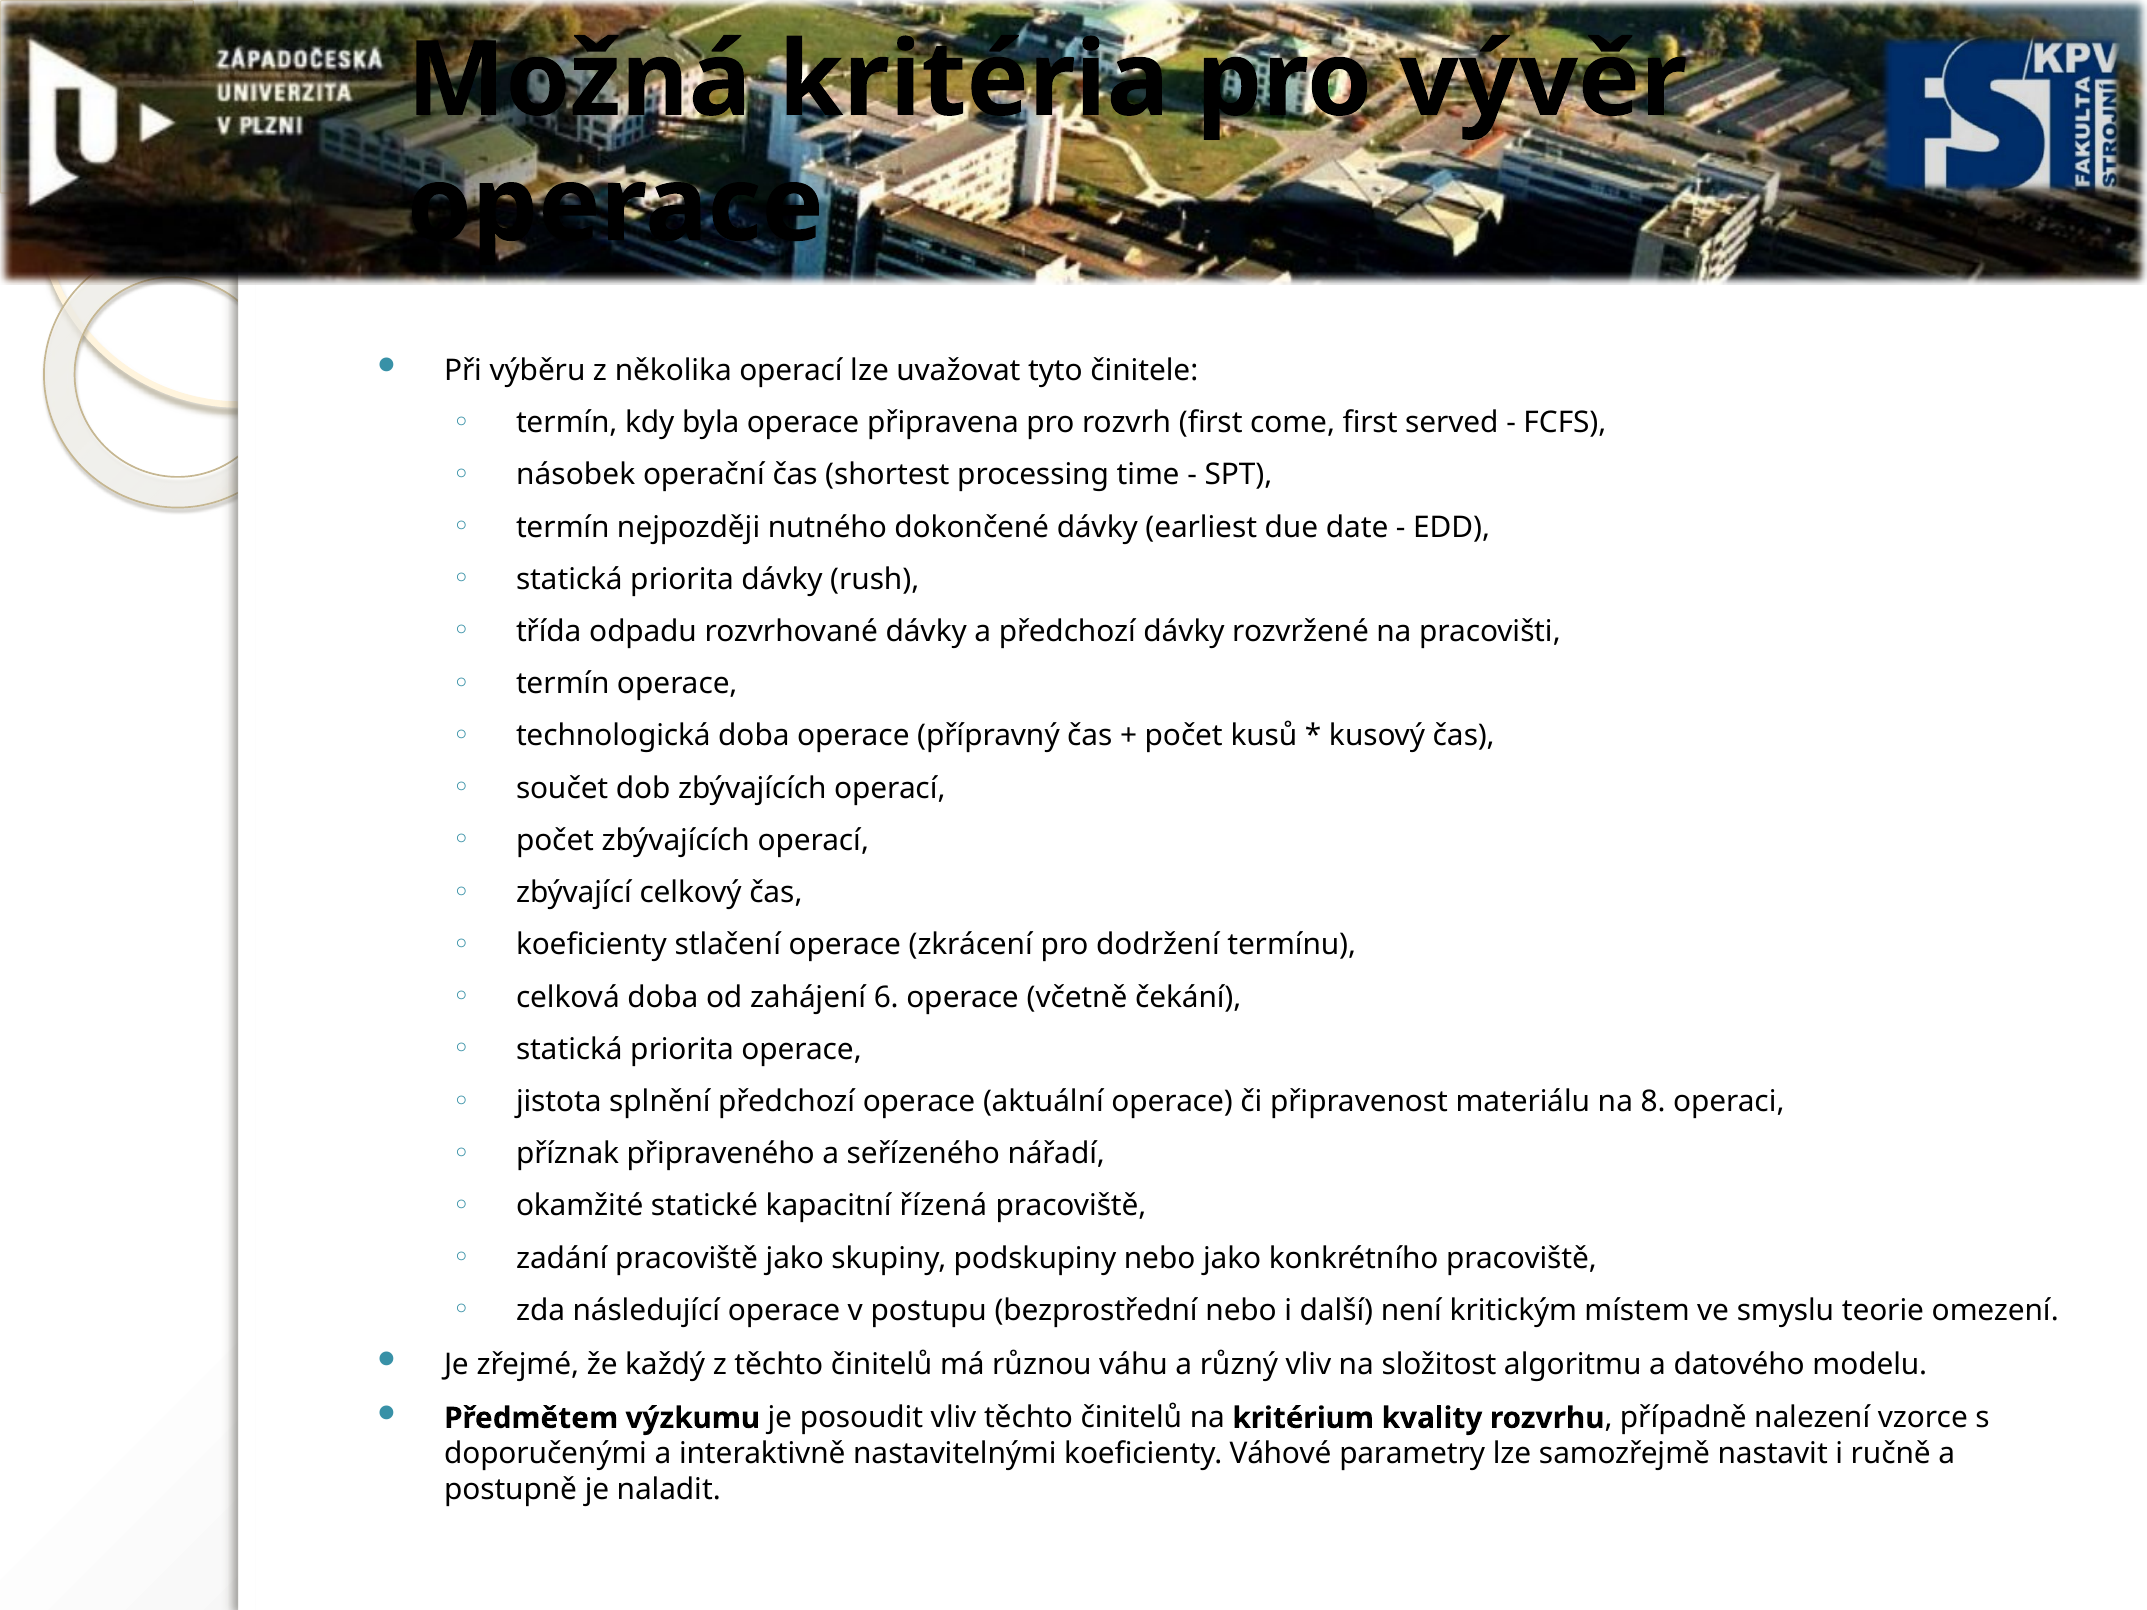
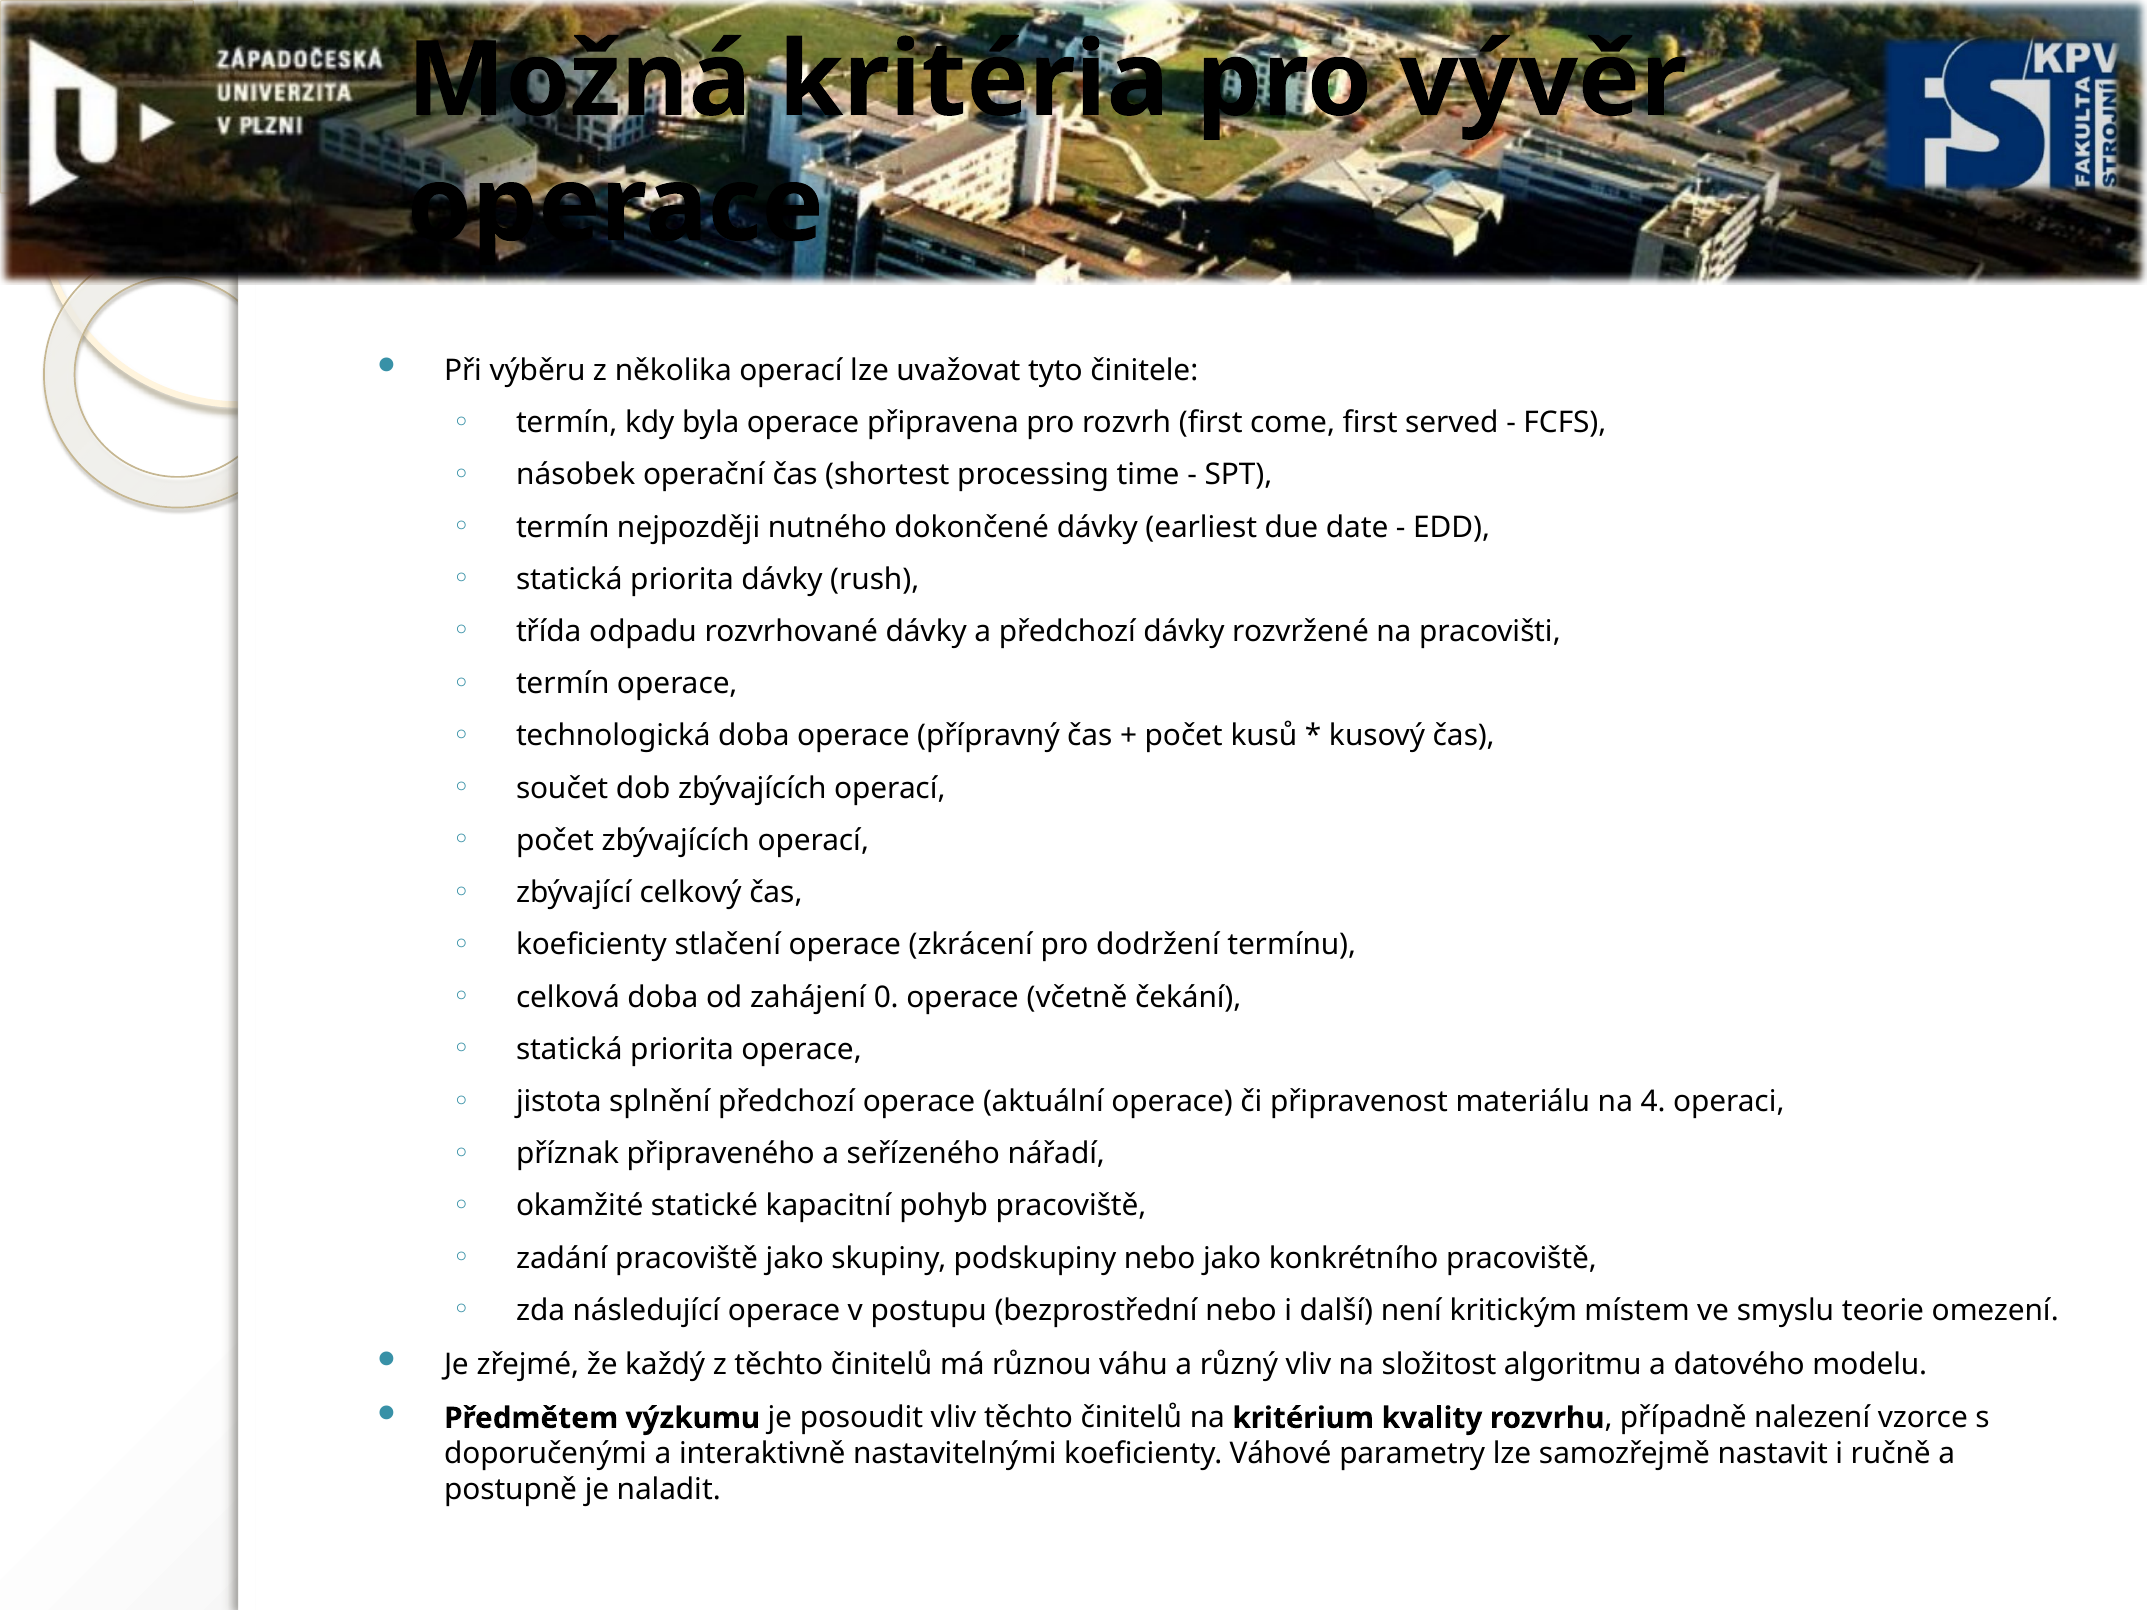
6: 6 -> 0
8: 8 -> 4
řízená: řízená -> pohyb
